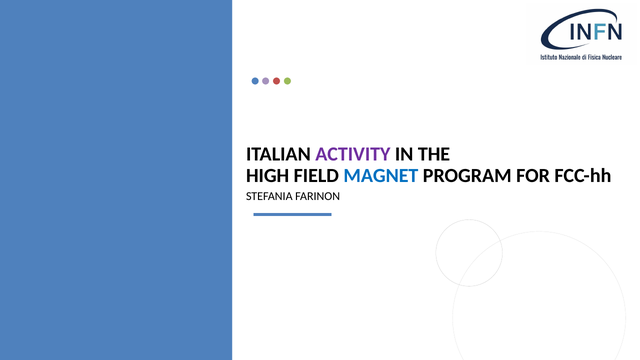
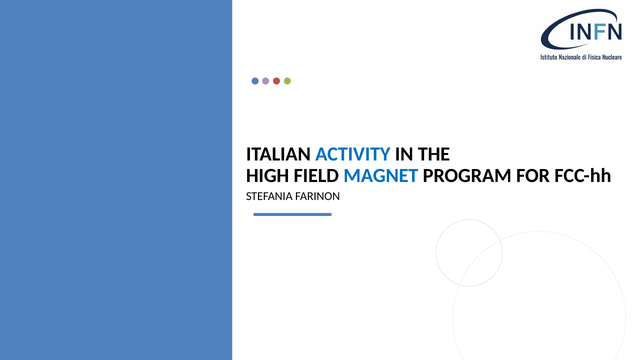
ACTIVITY colour: purple -> blue
